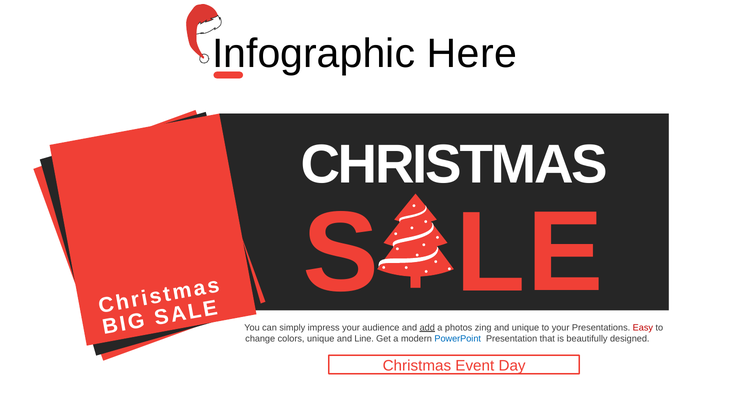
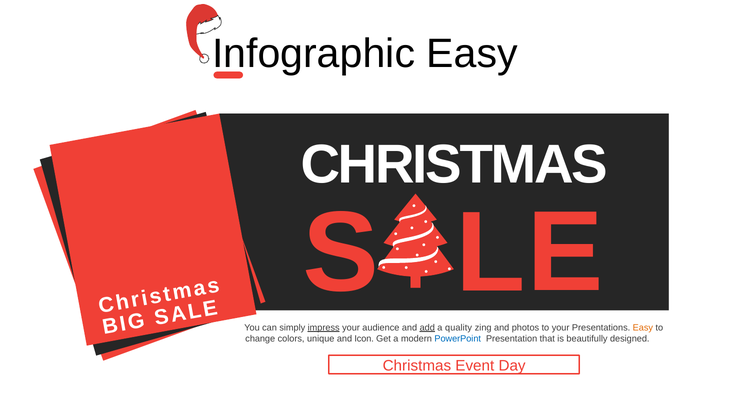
Infographic Here: Here -> Easy
impress underline: none -> present
photos: photos -> quality
and unique: unique -> photos
Easy at (643, 328) colour: red -> orange
Line: Line -> Icon
